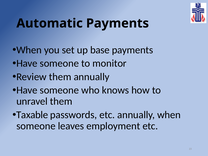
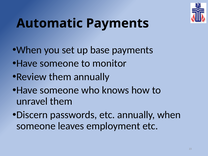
Taxable: Taxable -> Discern
